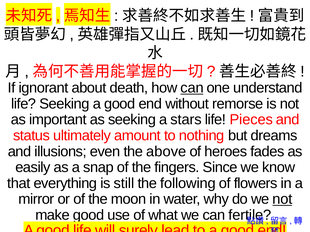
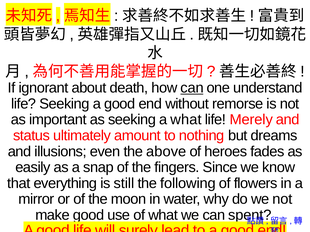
a stars: stars -> what
Pieces: Pieces -> Merely
not at (282, 200) underline: present -> none
fertile: fertile -> spent
